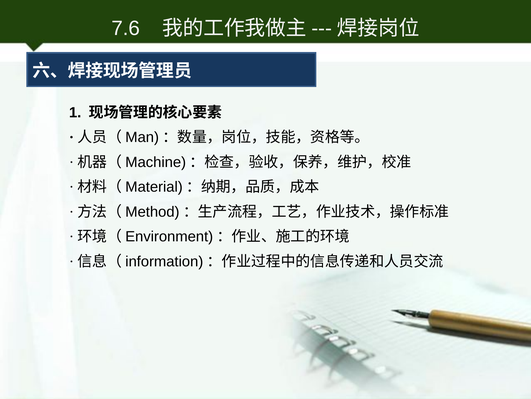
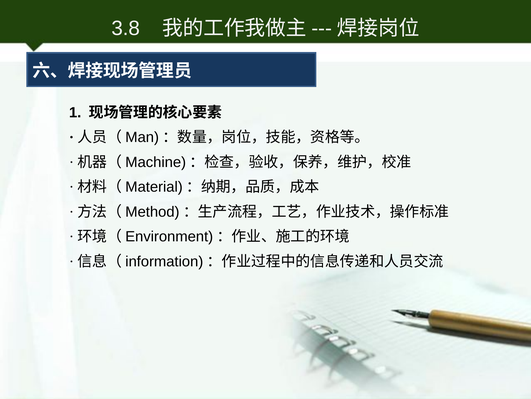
7.6: 7.6 -> 3.8
